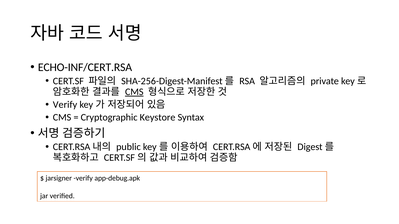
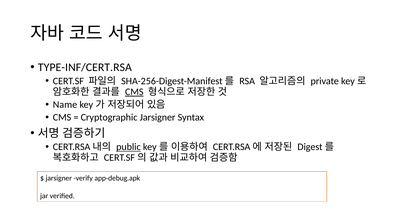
ECHO-INF/CERT.RSA: ECHO-INF/CERT.RSA -> TYPE-INF/CERT.RSA
Verify at (65, 105): Verify -> Name
Cryptographic Keystore: Keystore -> Jarsigner
public underline: none -> present
